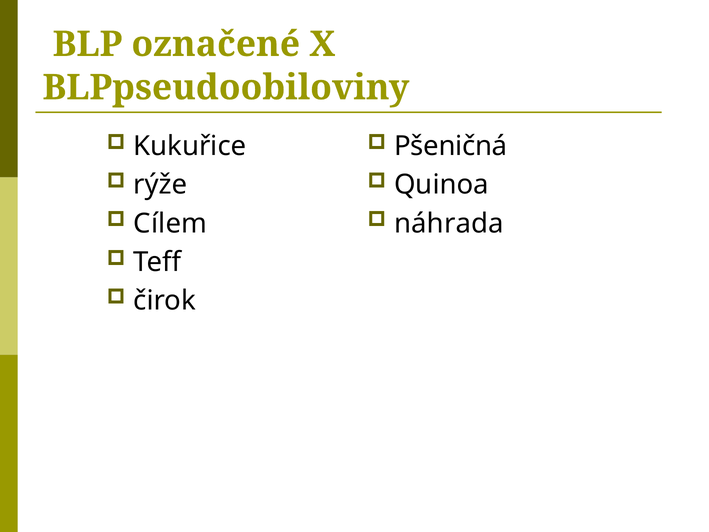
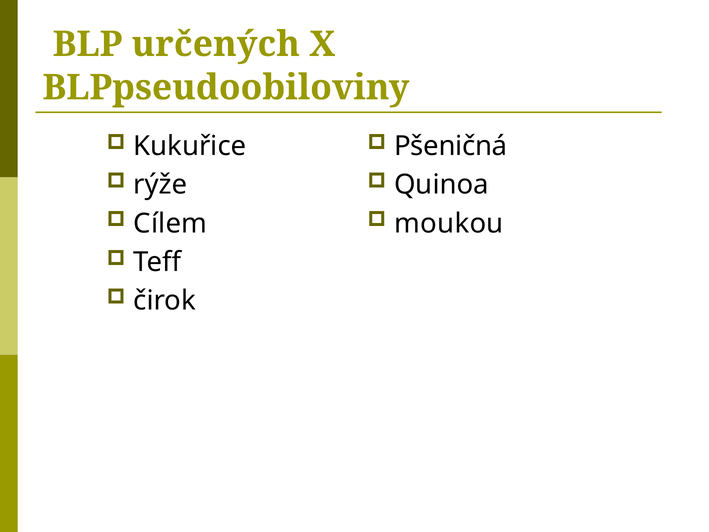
označené: označené -> určených
náhrada: náhrada -> moukou
